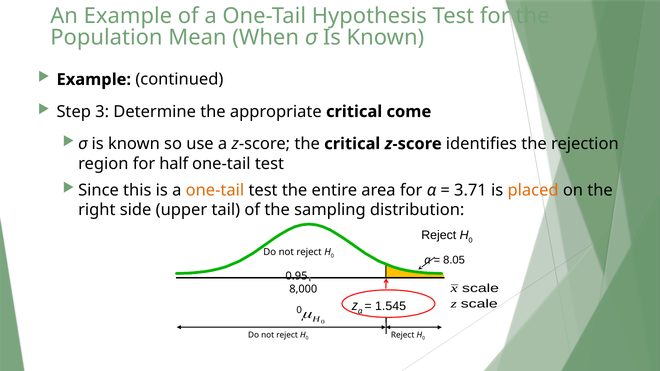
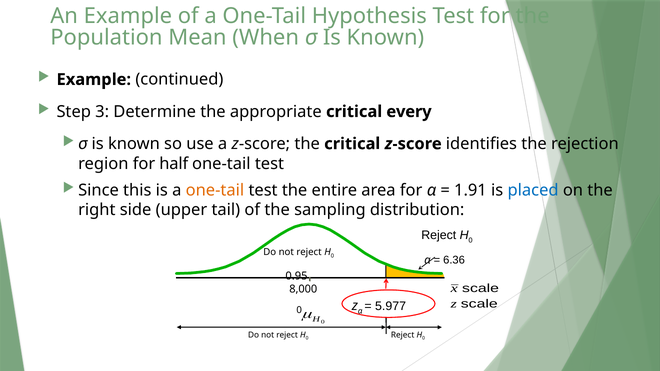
come: come -> every
3.71: 3.71 -> 1.91
placed colour: orange -> blue
8.05: 8.05 -> 6.36
1.545: 1.545 -> 5.977
